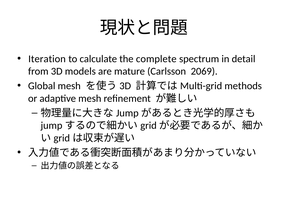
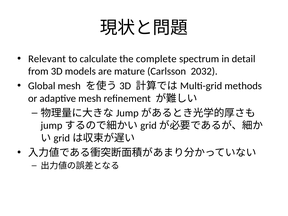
Iteration: Iteration -> Relevant
2069: 2069 -> 2032
